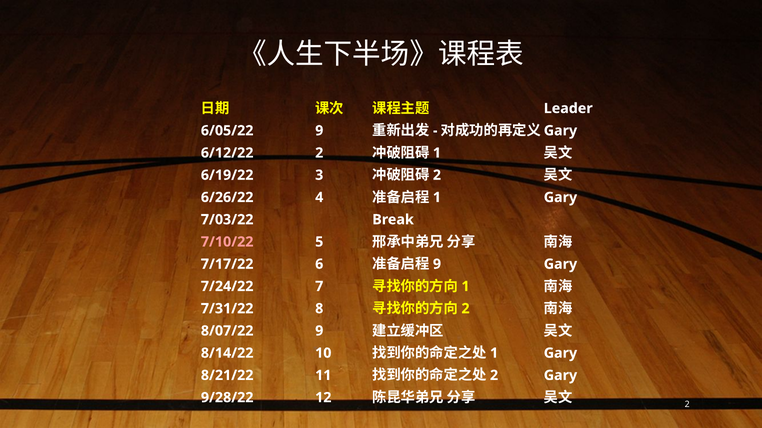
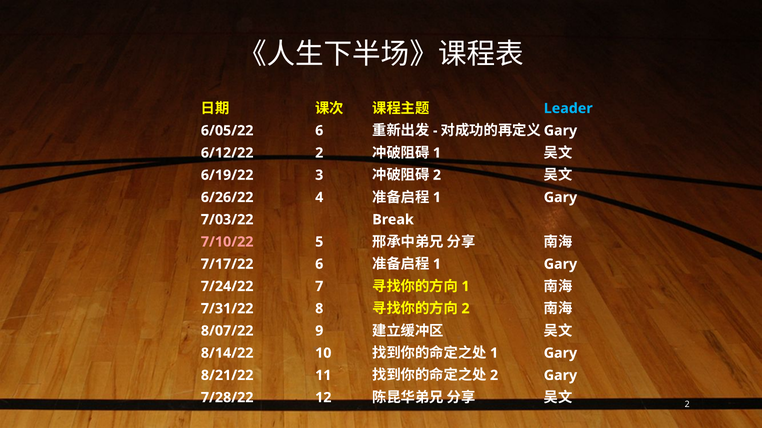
Leader colour: white -> light blue
6/05/22 9: 9 -> 6
9 at (437, 264): 9 -> 1
9/28/22: 9/28/22 -> 7/28/22
